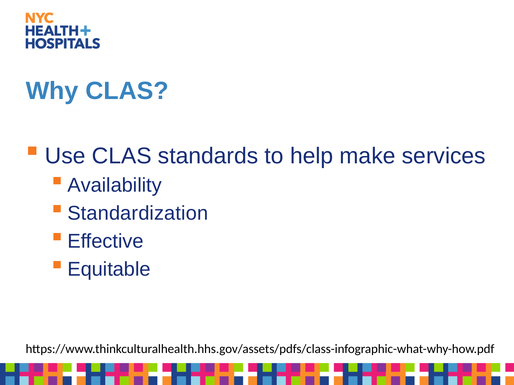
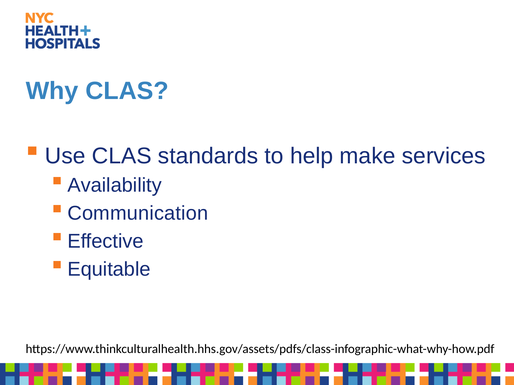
Standardization: Standardization -> Communication
